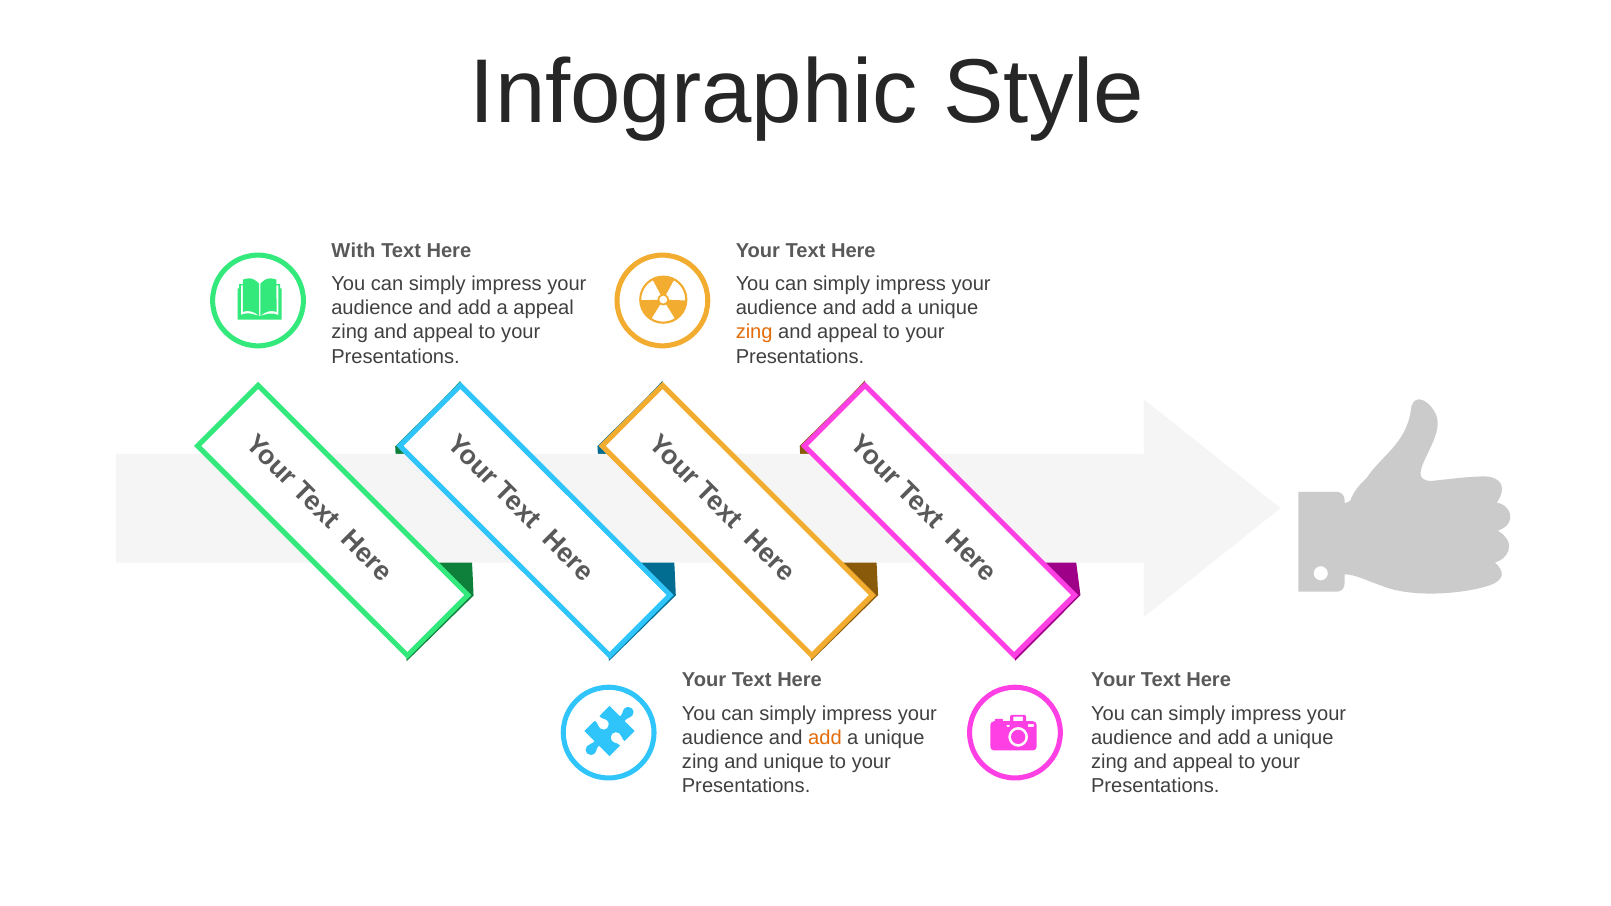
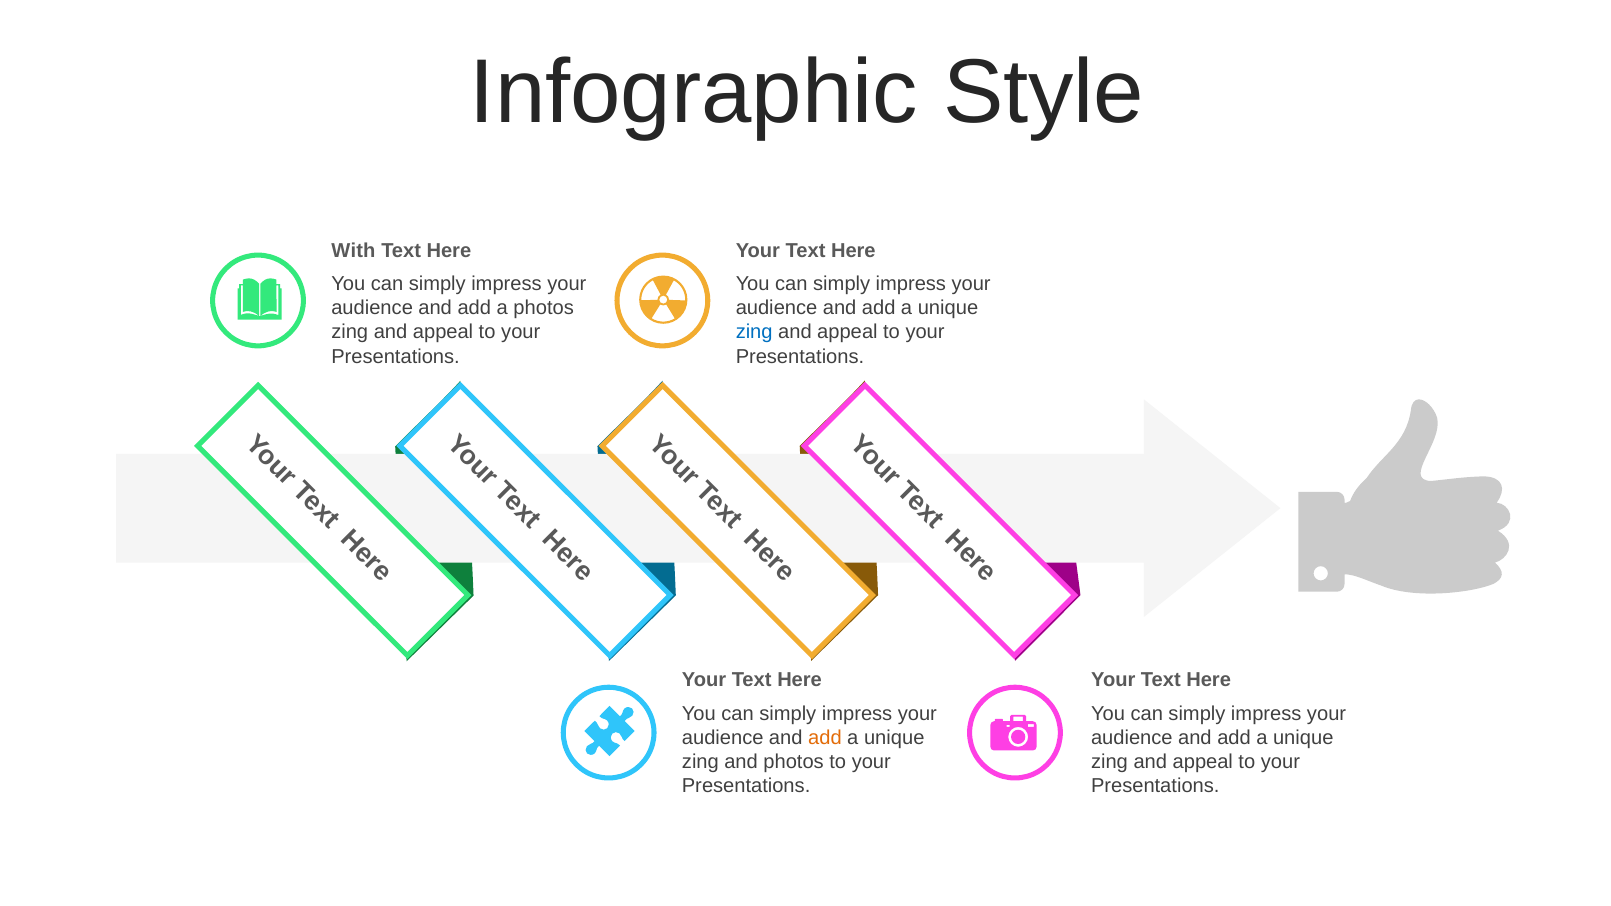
a appeal: appeal -> photos
zing at (754, 332) colour: orange -> blue
and unique: unique -> photos
